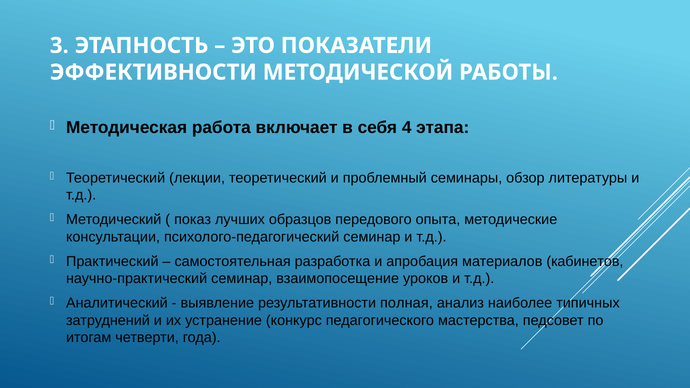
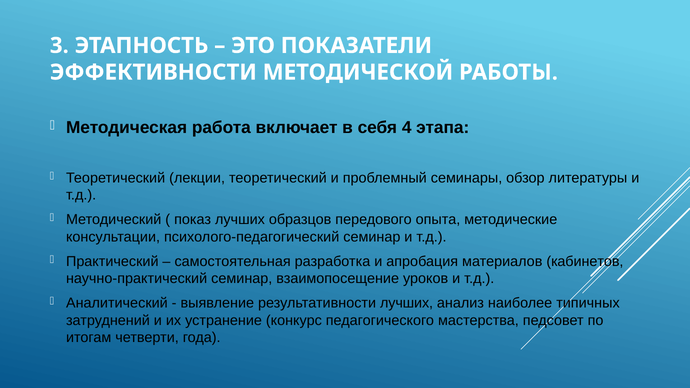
результативности полная: полная -> лучших
